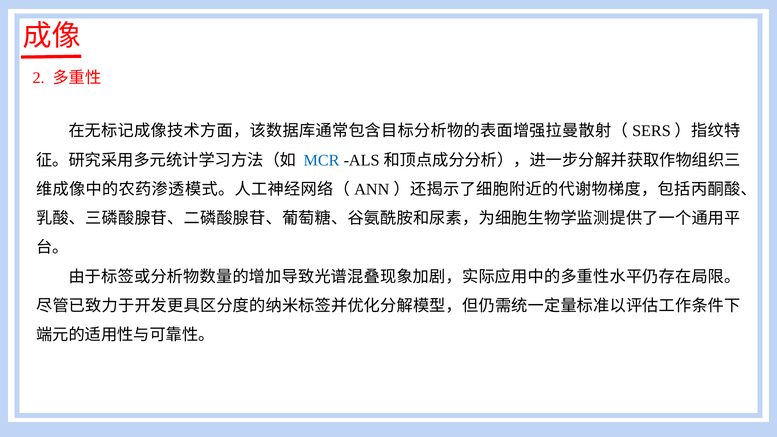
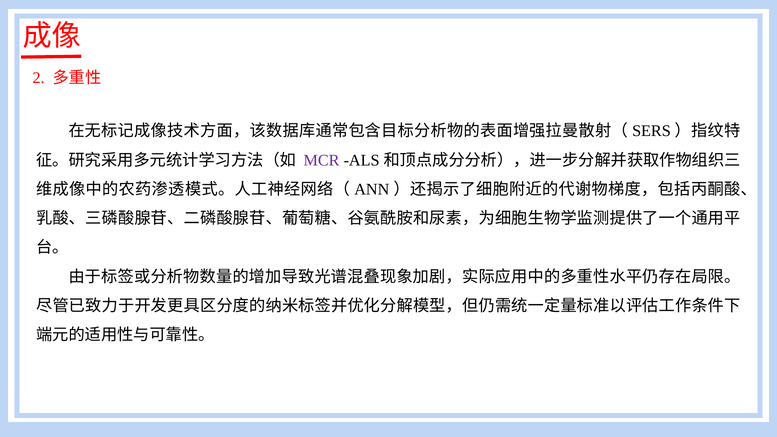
MCR colour: blue -> purple
